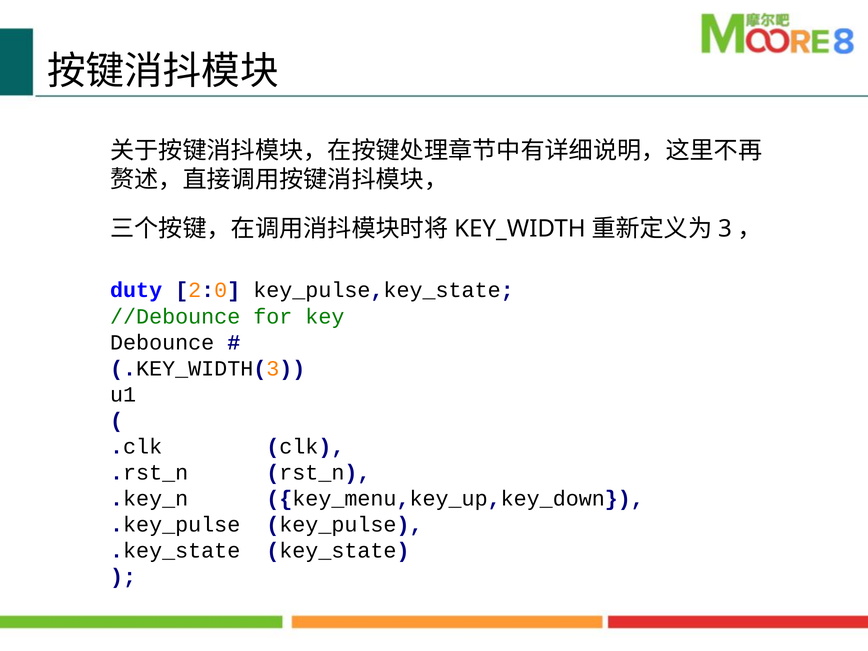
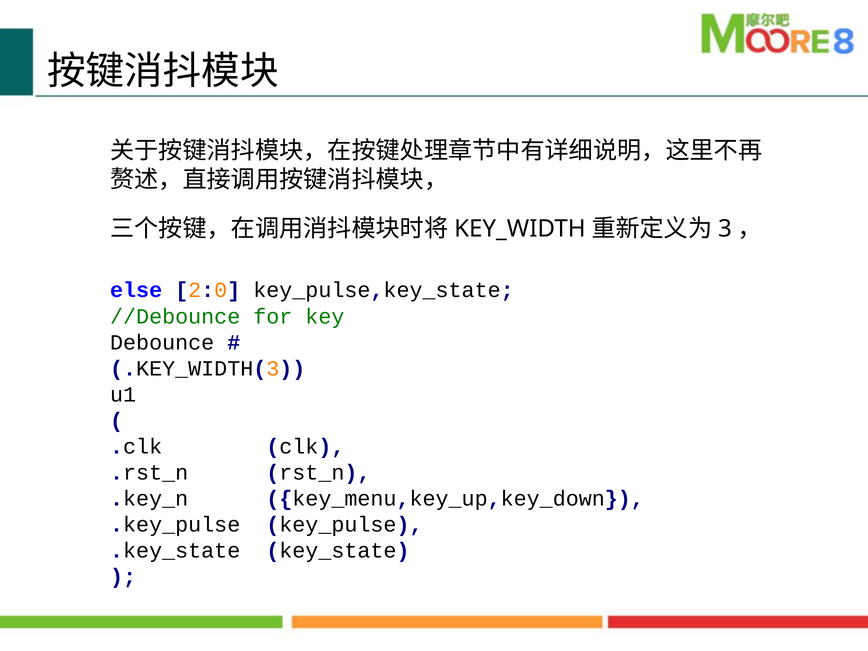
duty: duty -> else
